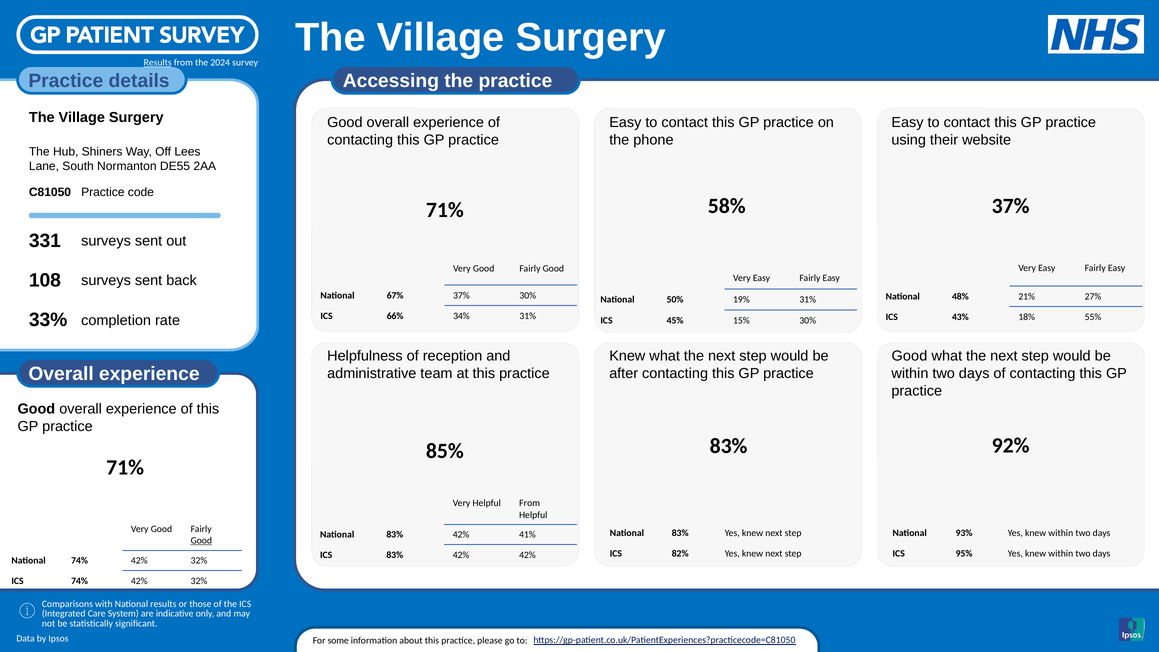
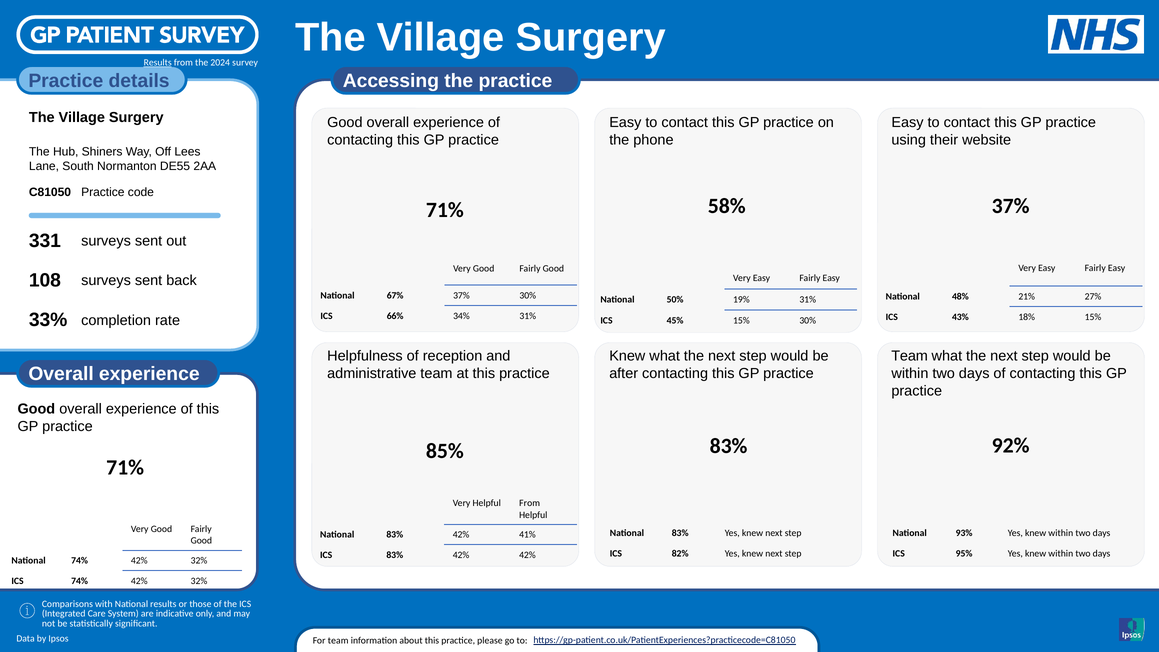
18% 55%: 55% -> 15%
Good at (909, 356): Good -> Team
Good at (201, 541) underline: present -> none
For some: some -> team
